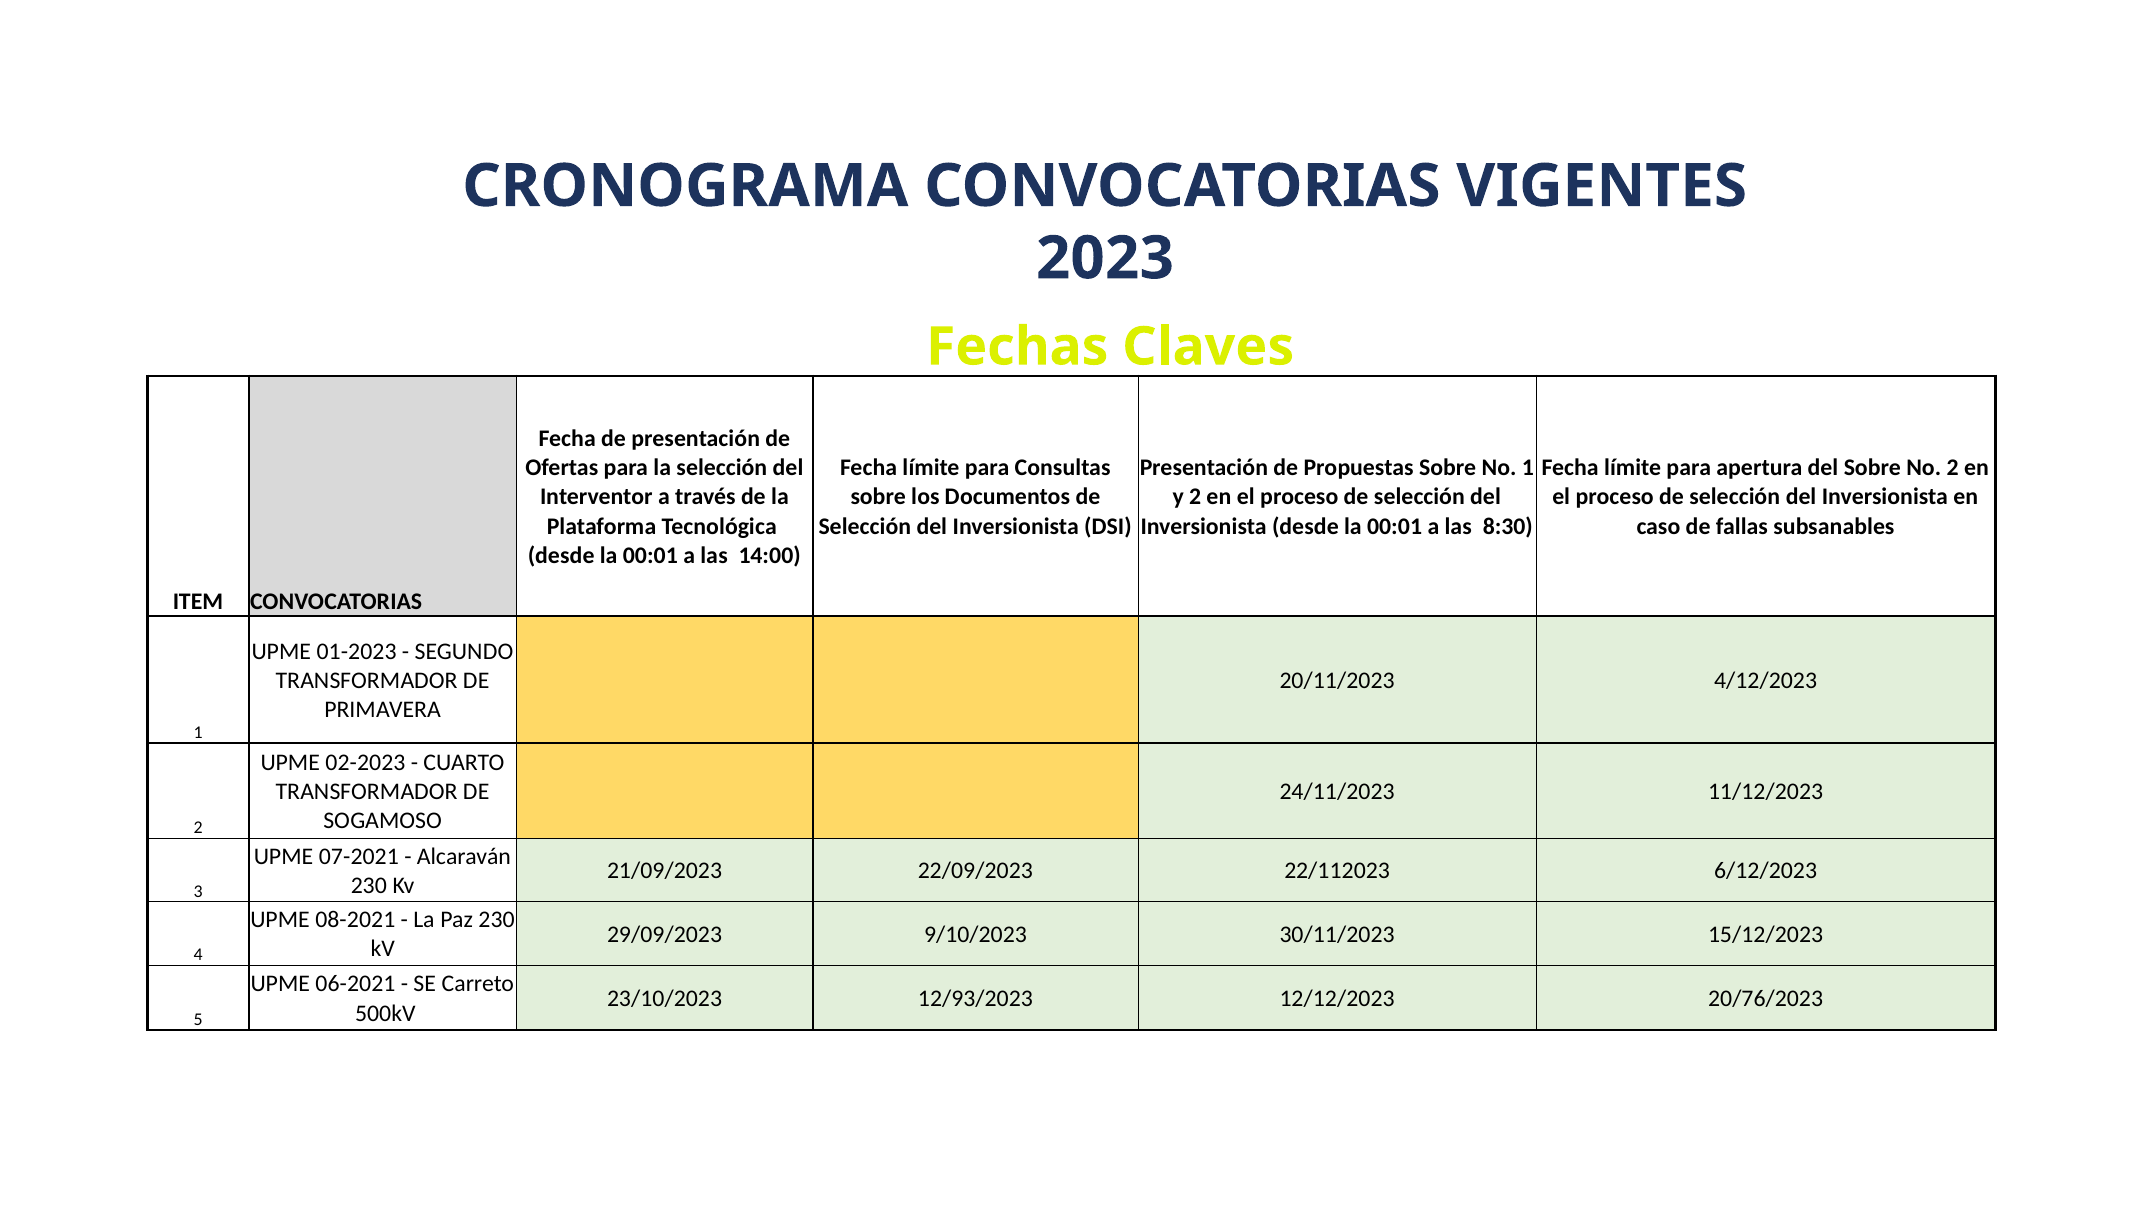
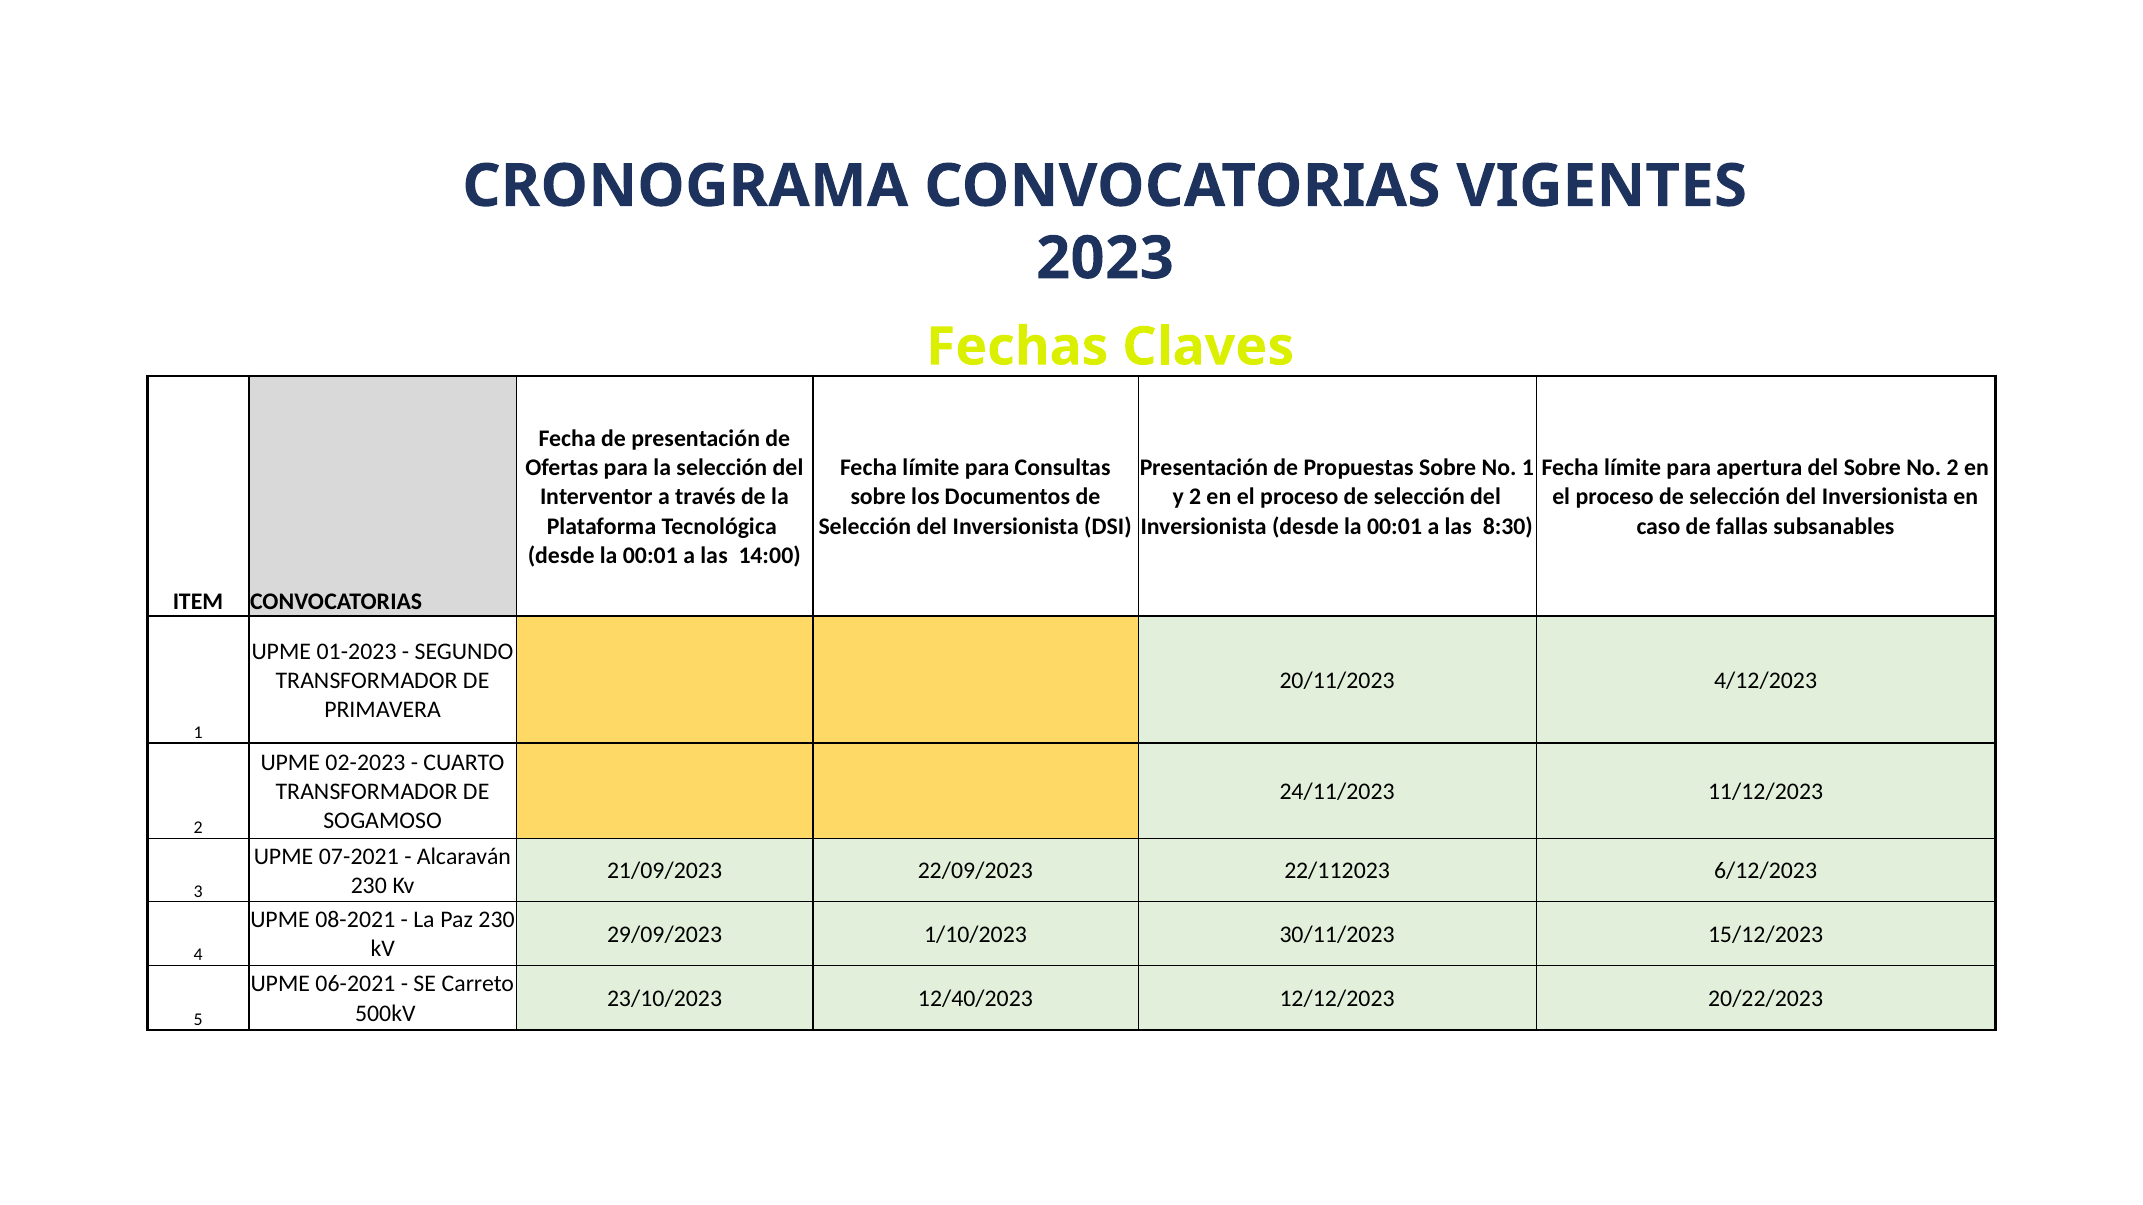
9/10/2023: 9/10/2023 -> 1/10/2023
12/93/2023: 12/93/2023 -> 12/40/2023
20/76/2023: 20/76/2023 -> 20/22/2023
